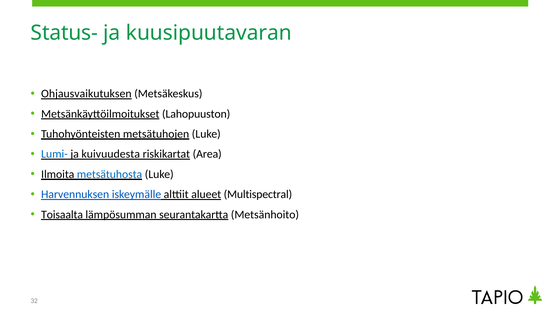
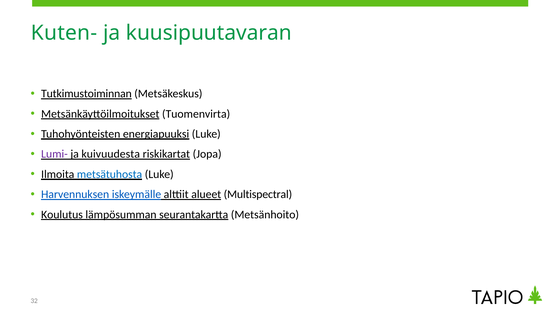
Status-: Status- -> Kuten-
Ohjausvaikutuksen: Ohjausvaikutuksen -> Tutkimustoiminnan
Lahopuuston: Lahopuuston -> Tuomenvirta
metsätuhojen: metsätuhojen -> energiapuuksi
Lumi- colour: blue -> purple
Area: Area -> Jopa
Toisaalta: Toisaalta -> Koulutus
